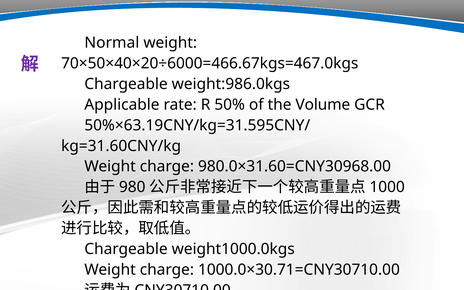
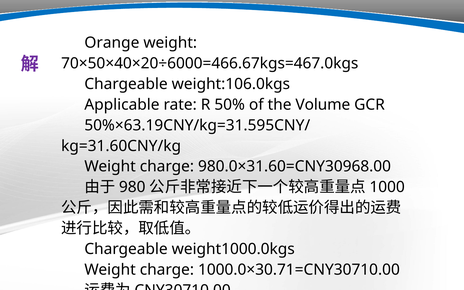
Normal: Normal -> Orange
weight:986.0kgs: weight:986.0kgs -> weight:106.0kgs
